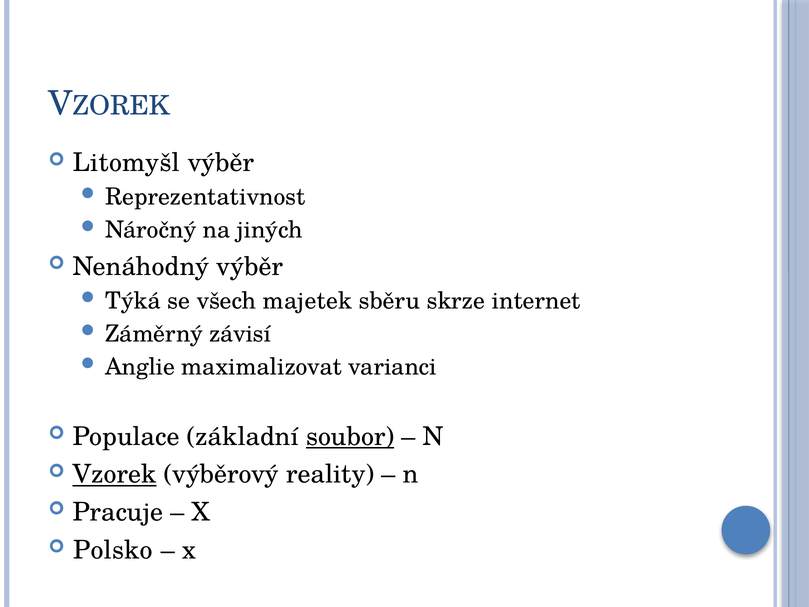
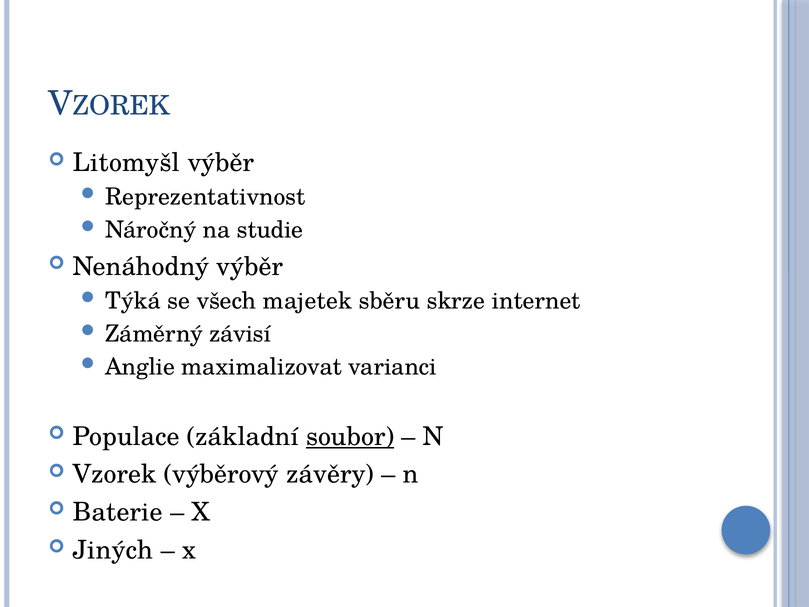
jiných: jiných -> studie
Vzorek underline: present -> none
reality: reality -> závěry
Pracuje: Pracuje -> Baterie
Polsko: Polsko -> Jiných
